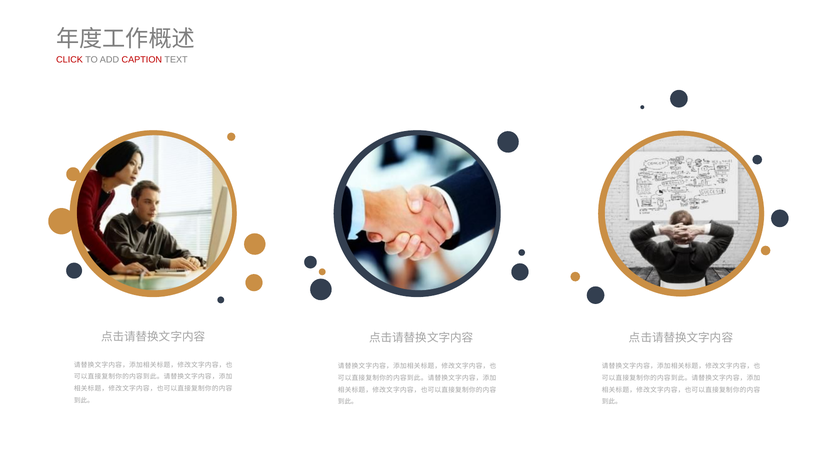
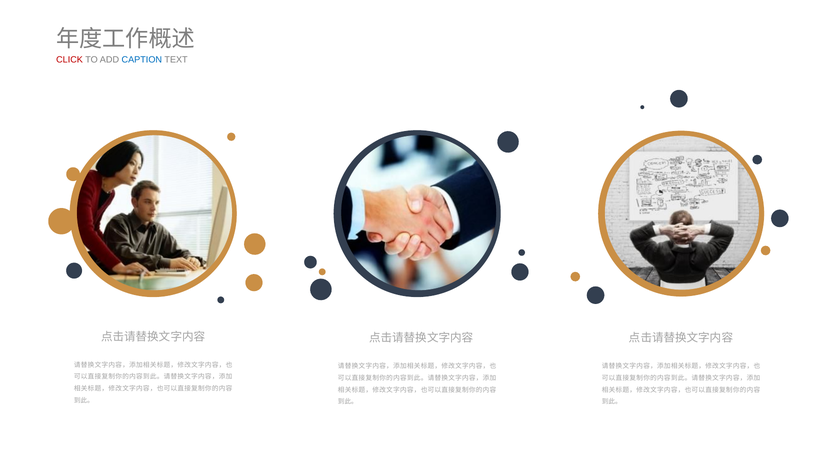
CAPTION colour: red -> blue
